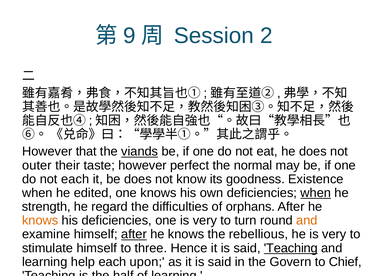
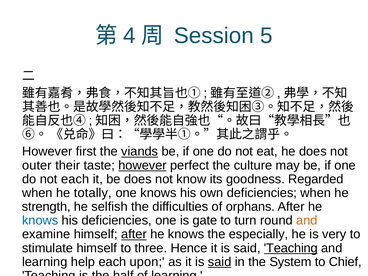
9: 9 -> 4
2: 2 -> 5
that: that -> first
however at (143, 165) underline: none -> present
normal: normal -> culture
Existence: Existence -> Regarded
edited: edited -> totally
when at (316, 193) underline: present -> none
regard: regard -> selfish
knows at (40, 220) colour: orange -> blue
one is very: very -> gate
rebellious: rebellious -> especially
said at (220, 262) underline: none -> present
Govern: Govern -> System
